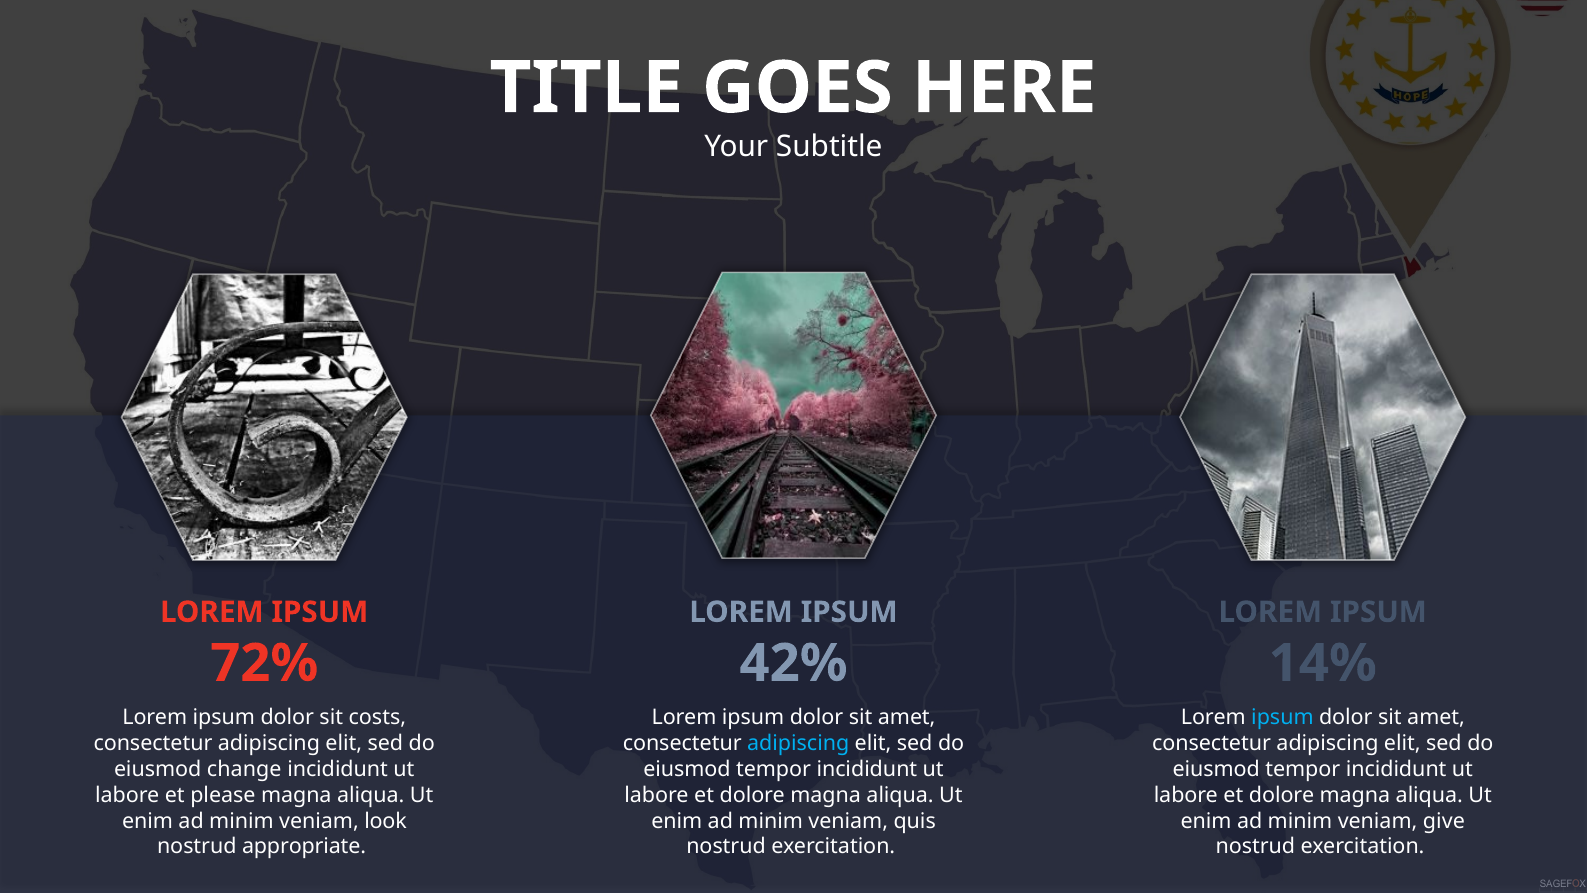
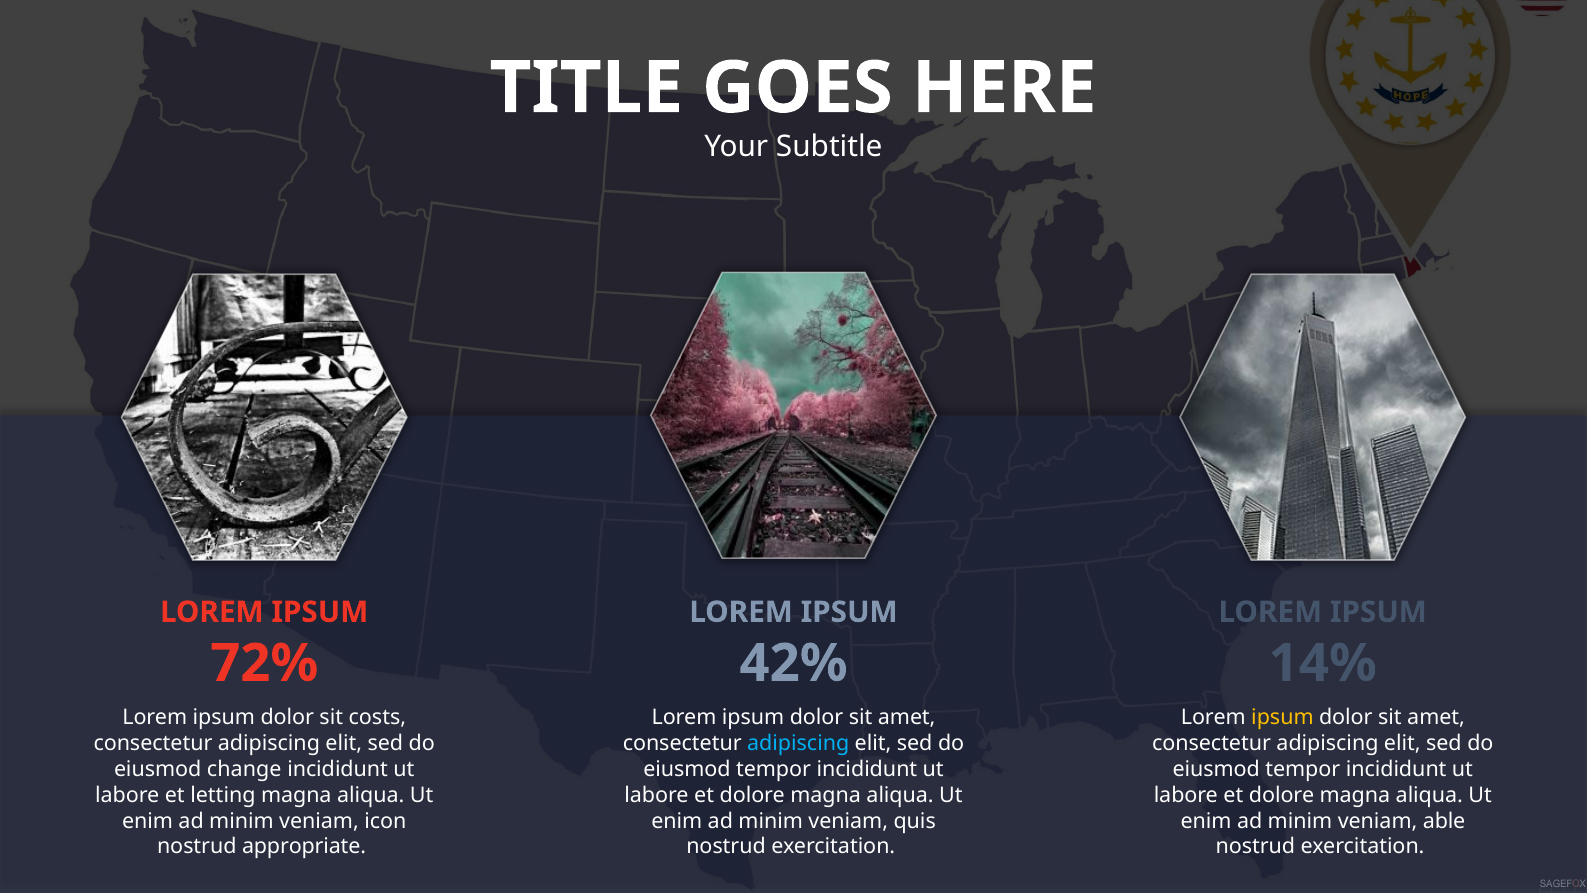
ipsum at (1282, 717) colour: light blue -> yellow
please: please -> letting
look: look -> icon
give: give -> able
